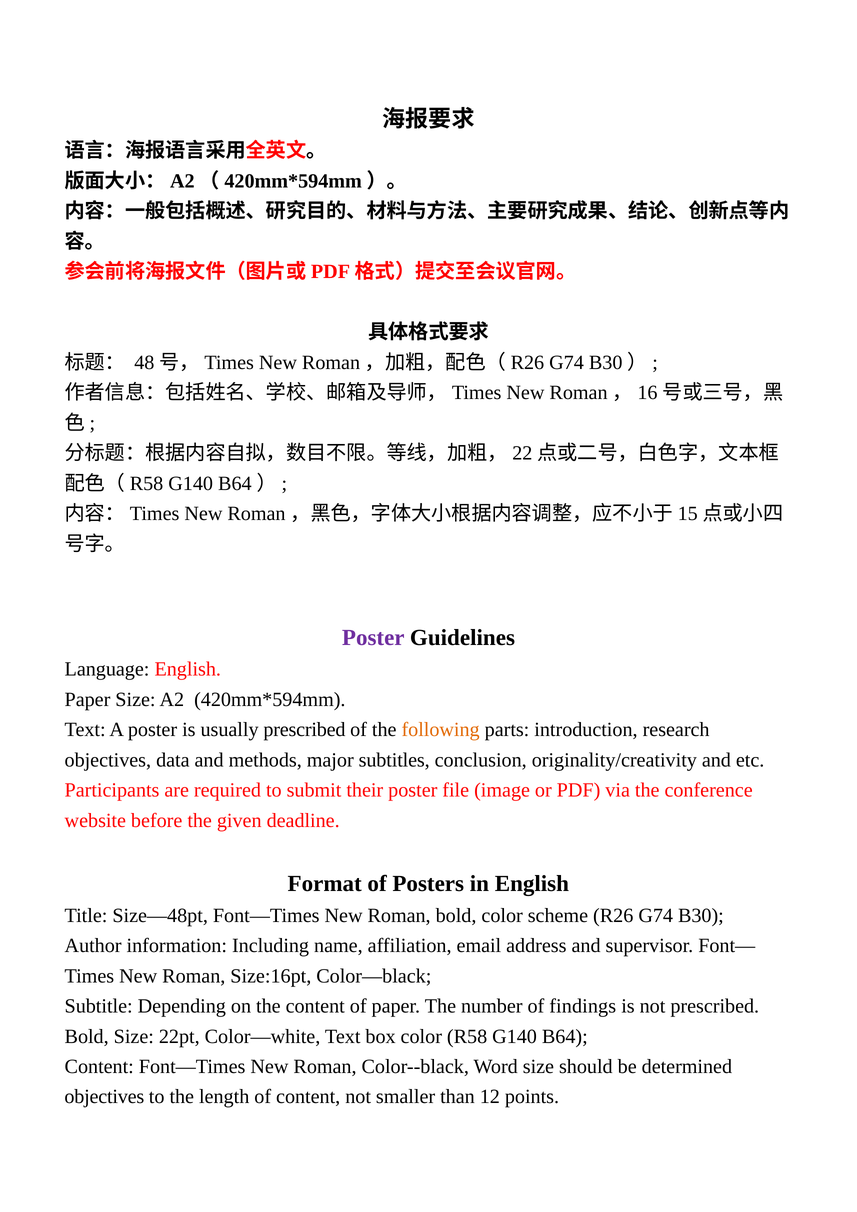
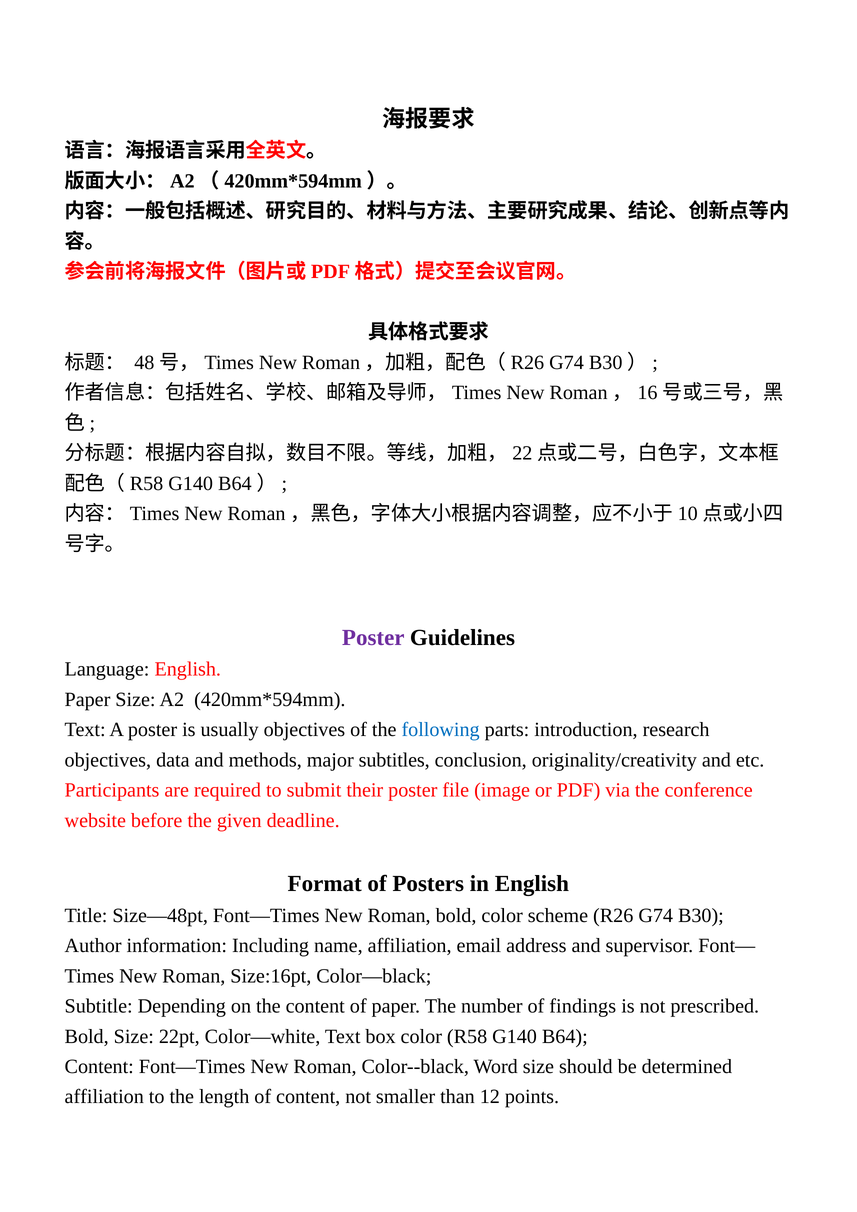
15: 15 -> 10
usually prescribed: prescribed -> objectives
following colour: orange -> blue
objectives at (104, 1097): objectives -> affiliation
